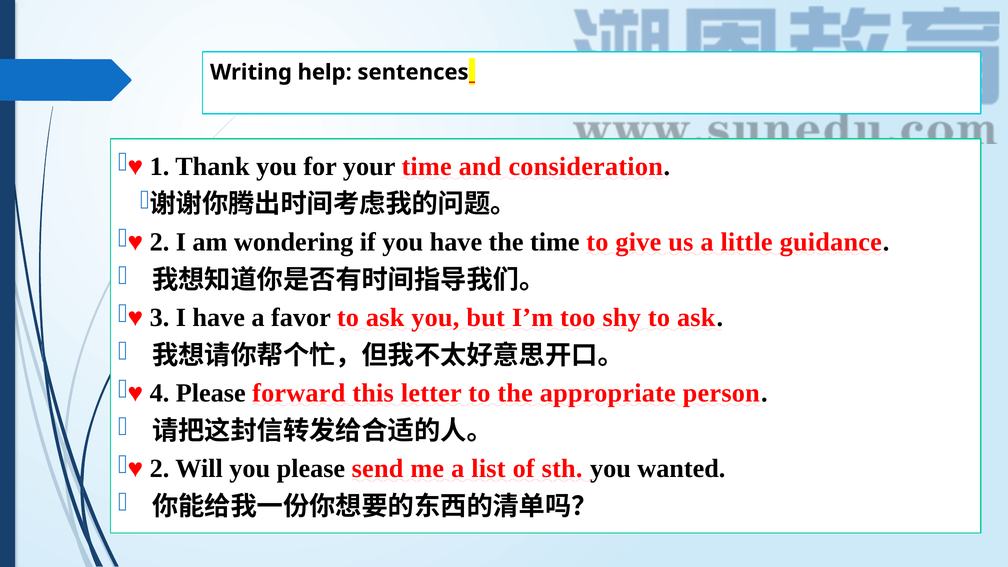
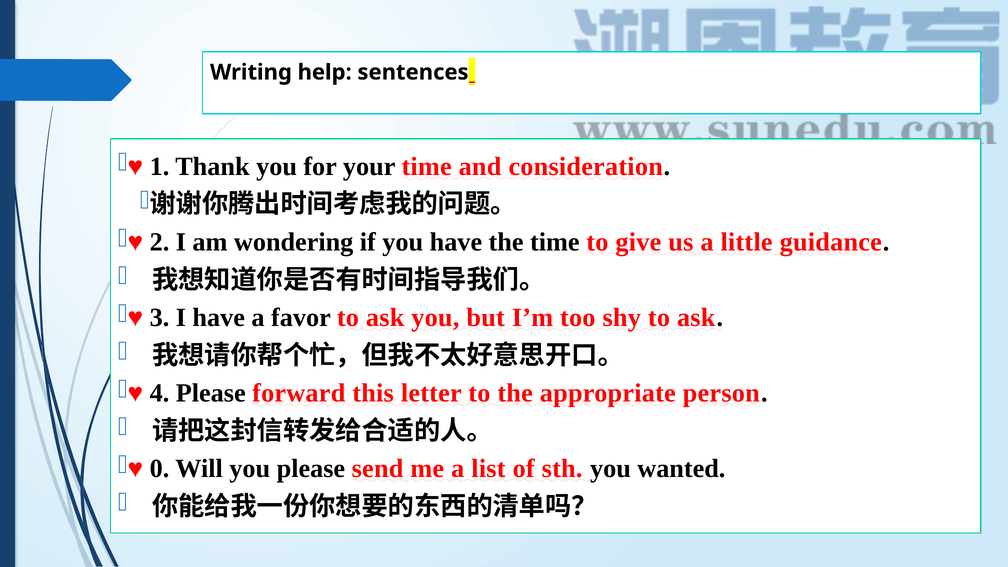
2 at (159, 469): 2 -> 0
